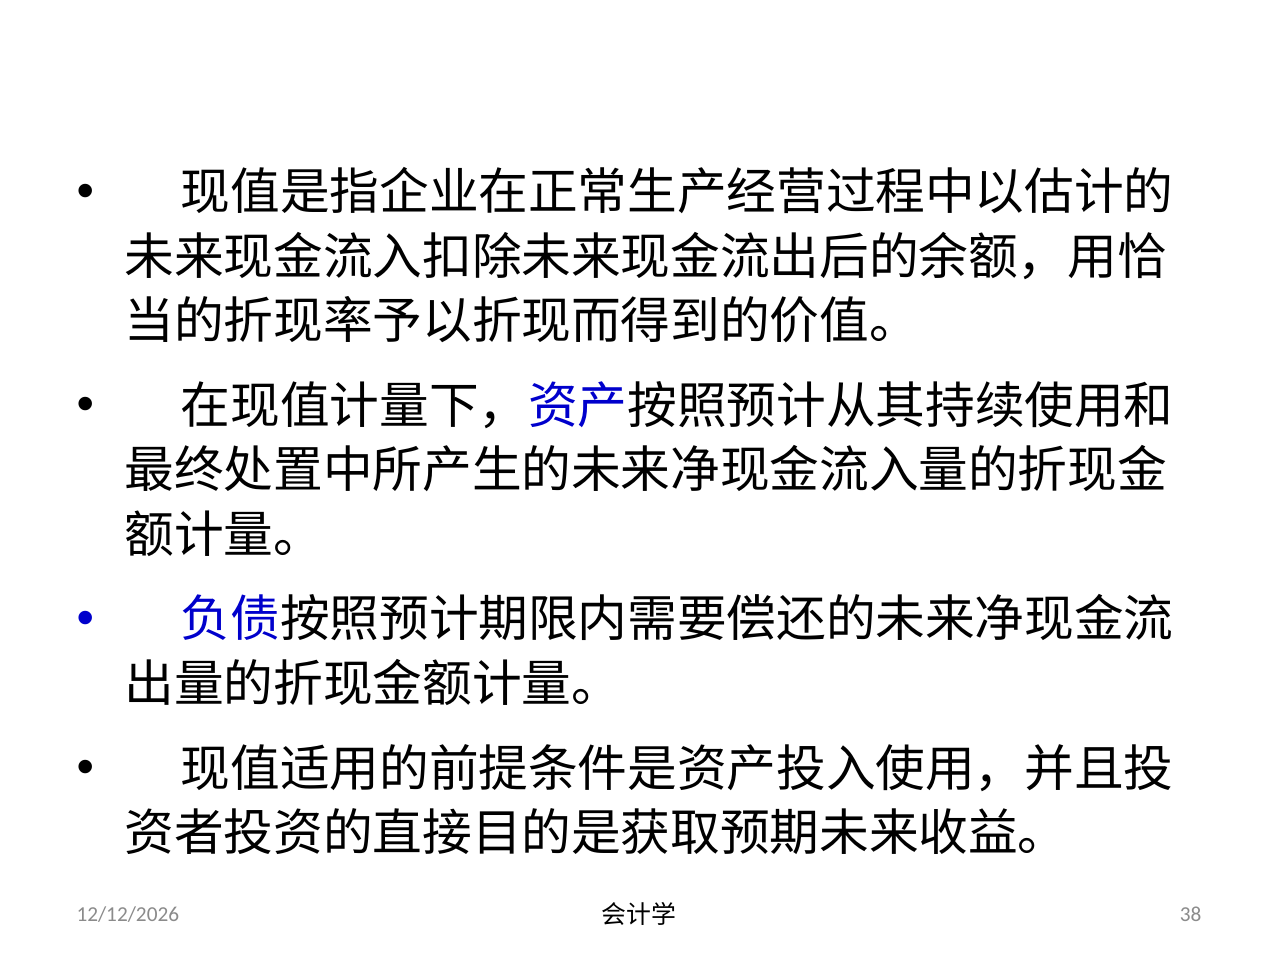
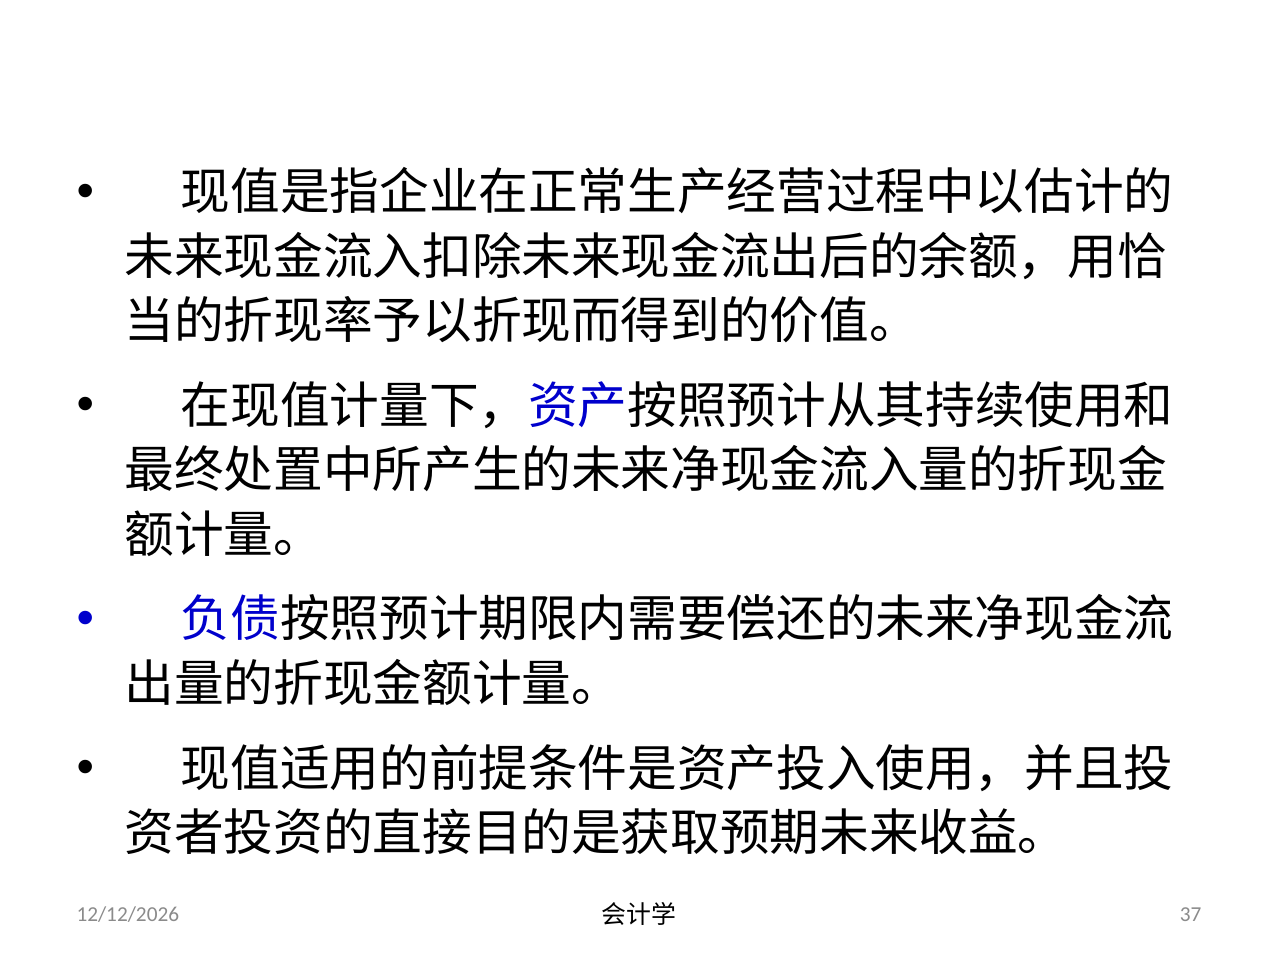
38: 38 -> 37
